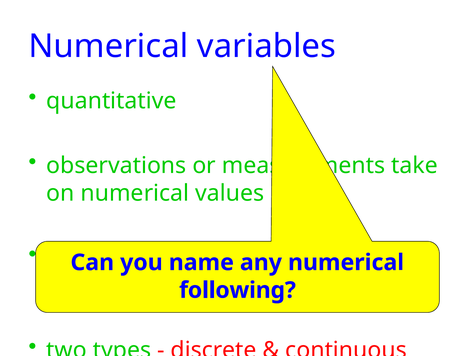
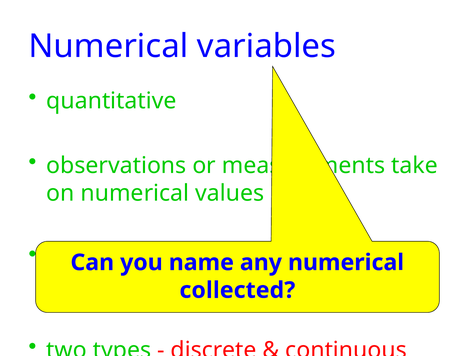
following: following -> collected
